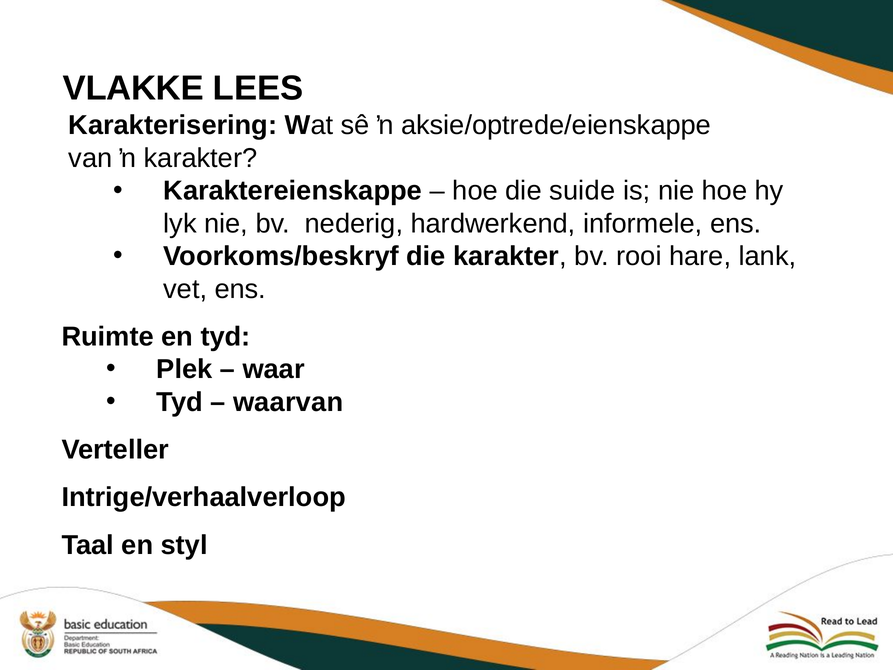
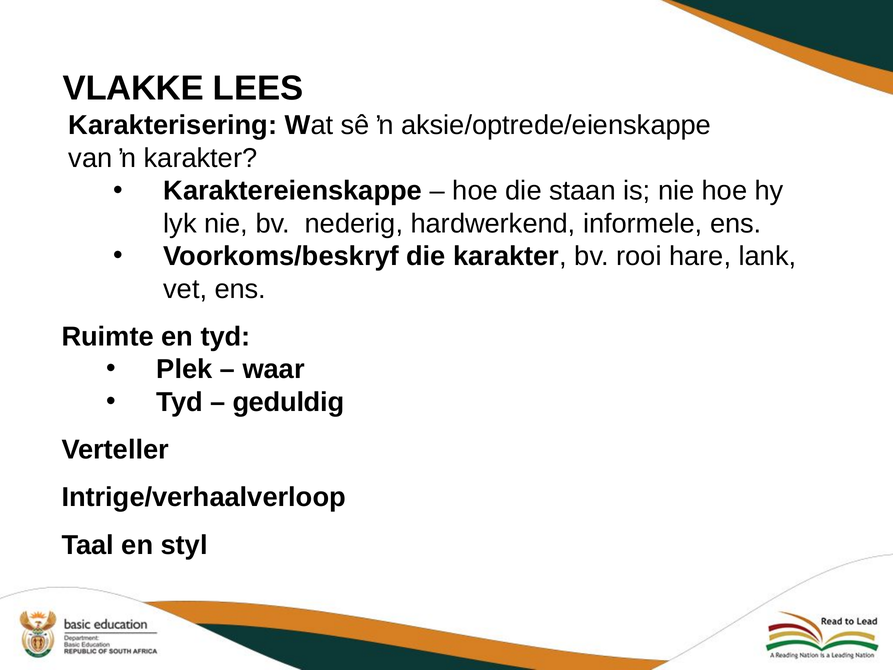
suide: suide -> staan
waarvan: waarvan -> geduldig
